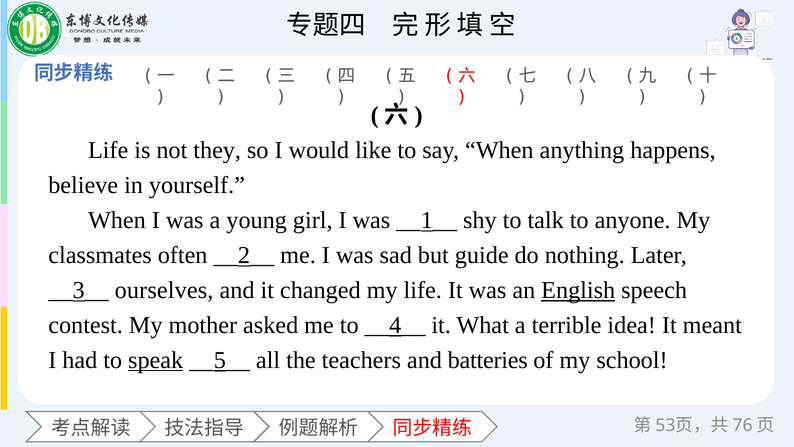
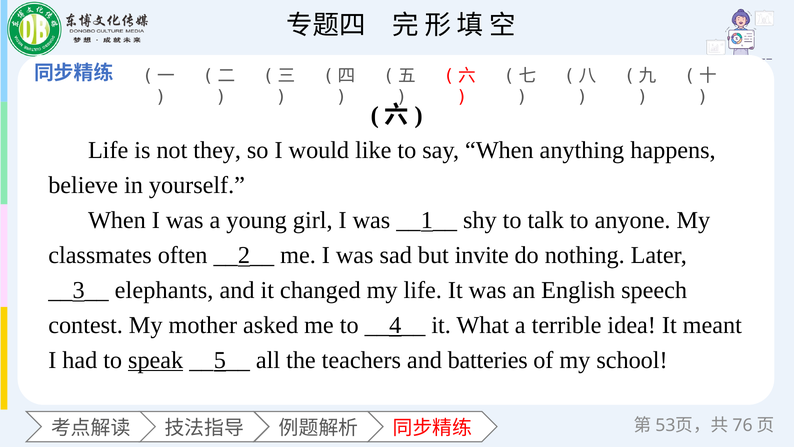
guide: guide -> invite
ourselves: ourselves -> elephants
English underline: present -> none
